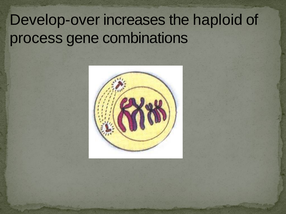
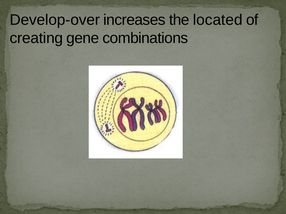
haploid: haploid -> located
process: process -> creating
